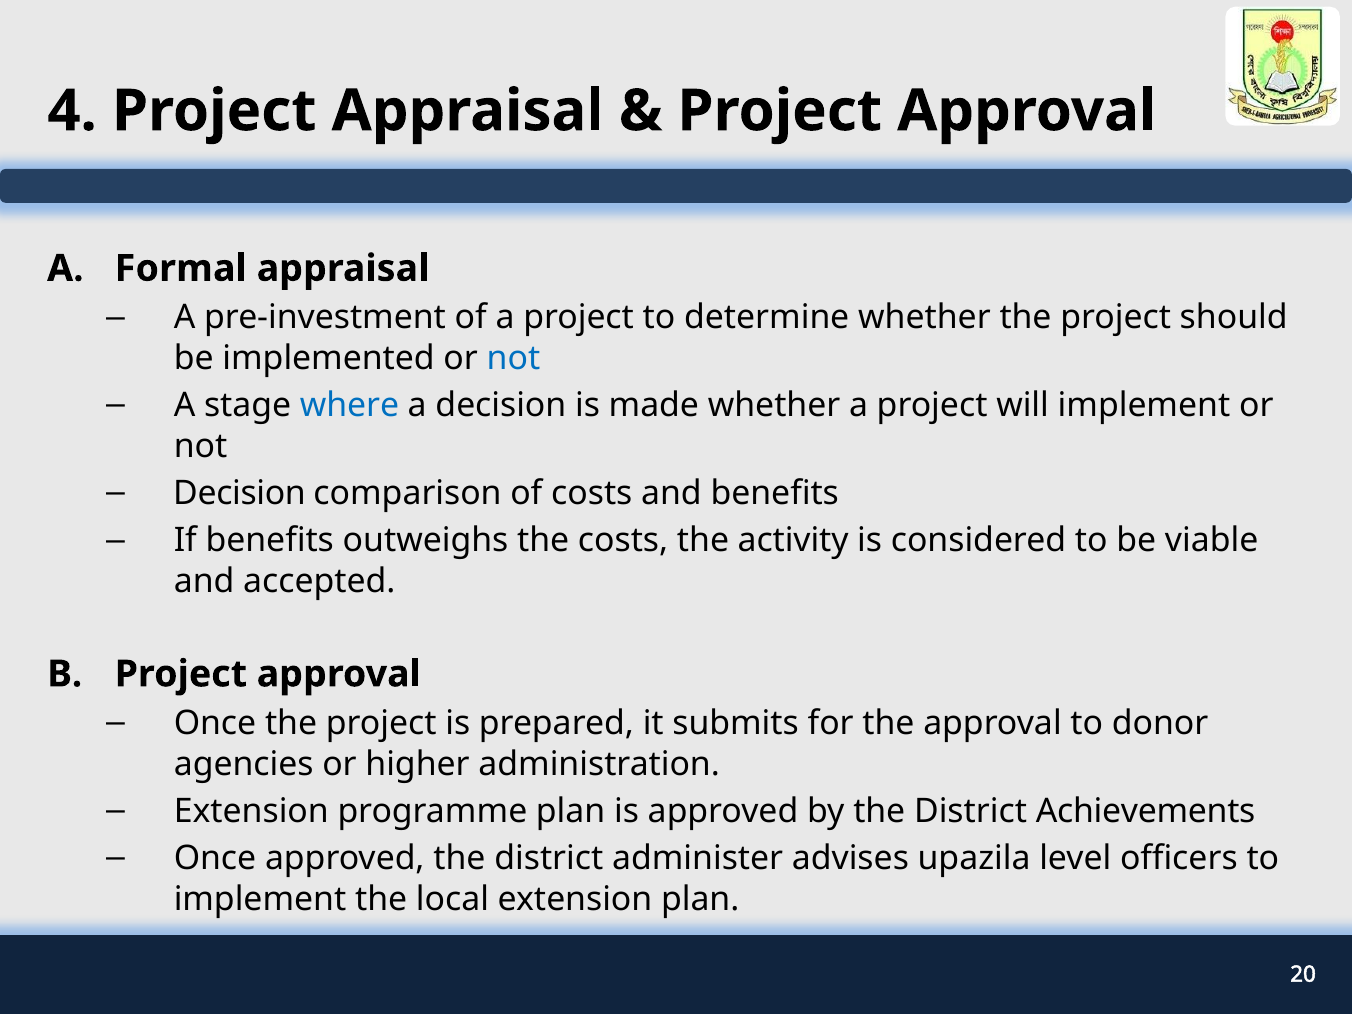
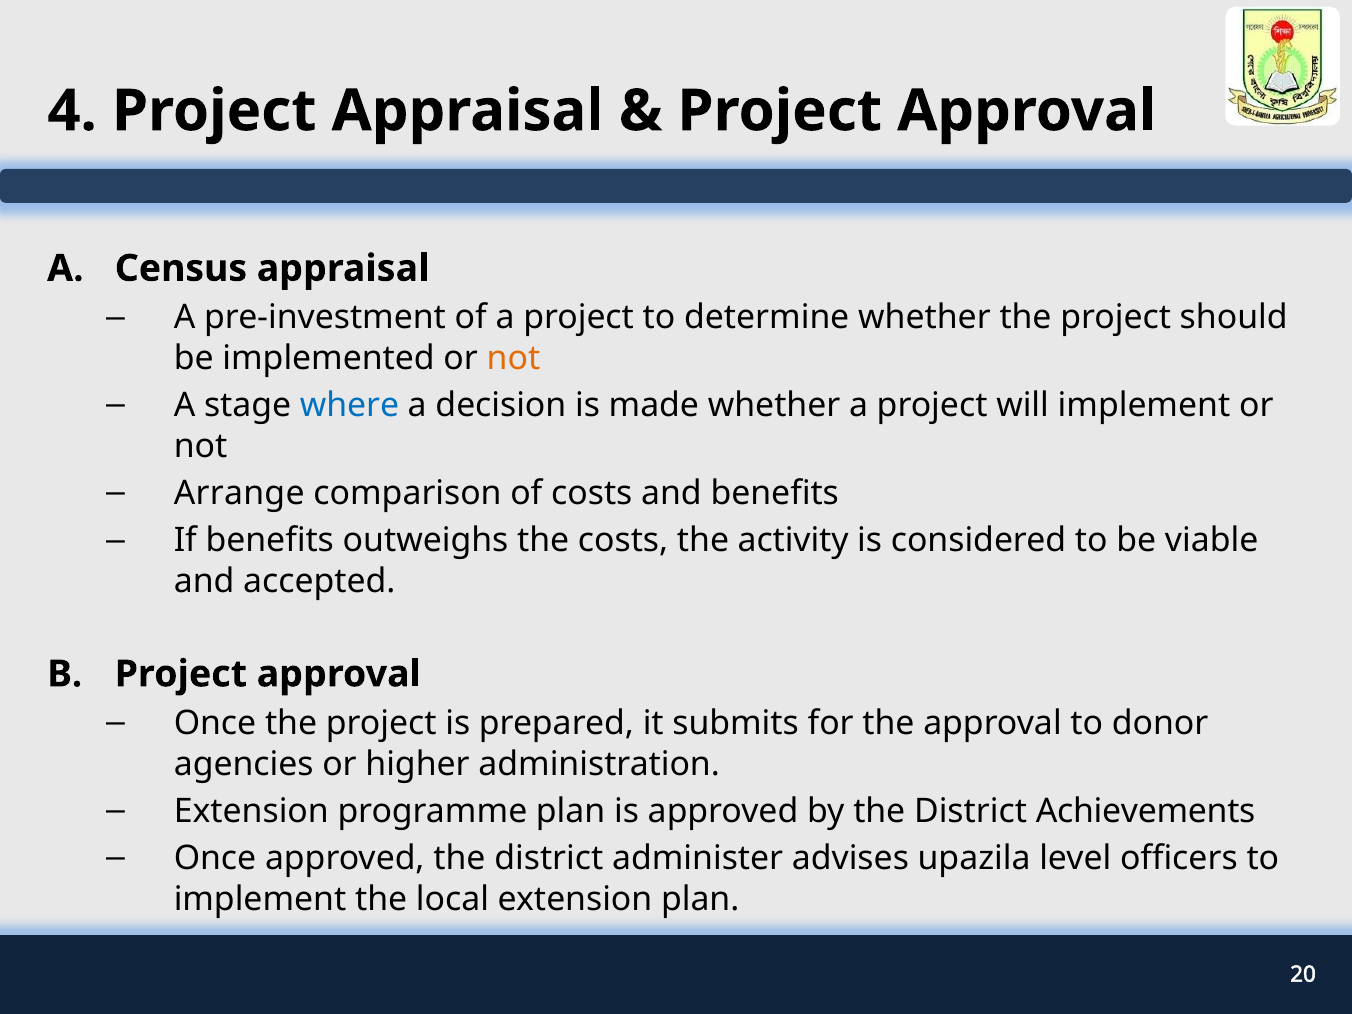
Formal: Formal -> Census
not at (514, 358) colour: blue -> orange
Decision at (240, 494): Decision -> Arrange
